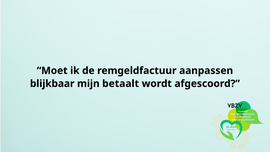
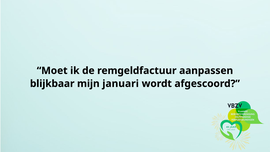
betaalt: betaalt -> januari
